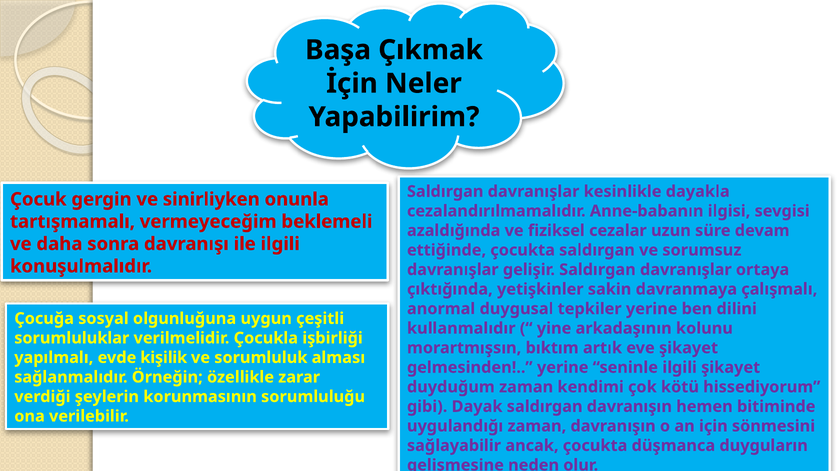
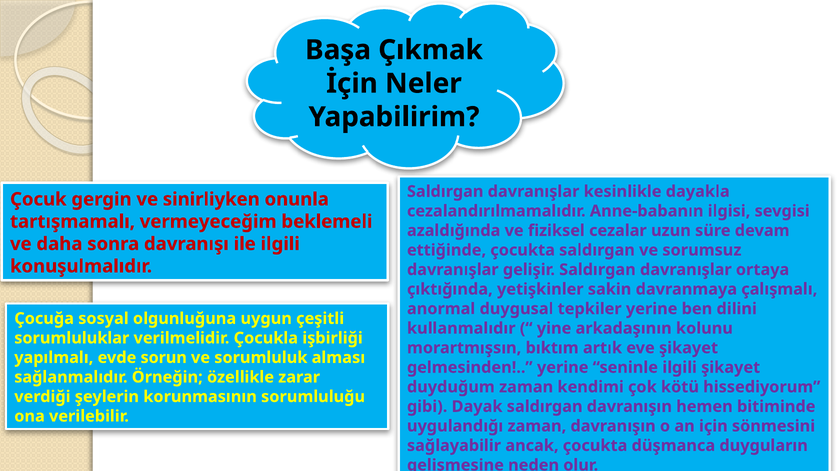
kişilik: kişilik -> sorun
